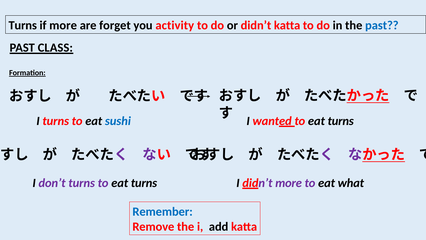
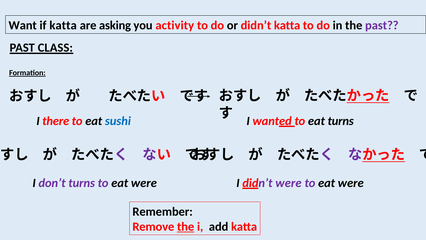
Turns at (23, 25): Turns -> Want
if more: more -> katta
forget: forget -> asking
past at (382, 25) colour: blue -> purple
I turns: turns -> there
turns at (144, 183): turns -> were
didn’t more: more -> were
what at (351, 183): what -> were
Remember colour: blue -> black
the at (186, 226) underline: none -> present
